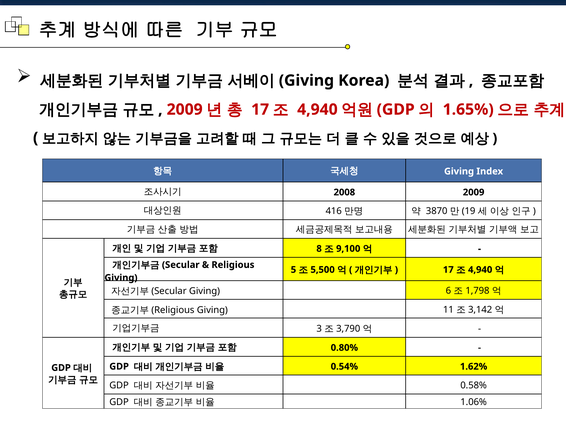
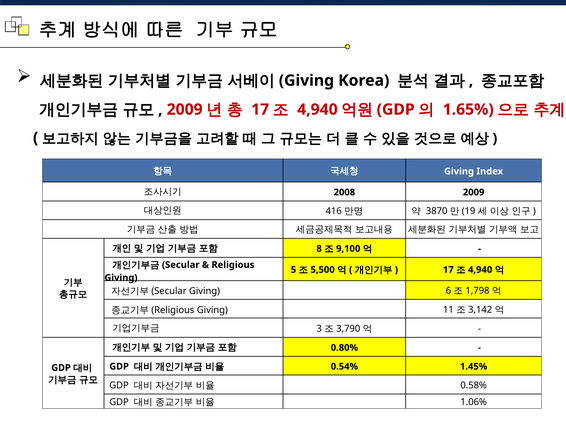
1.62%: 1.62% -> 1.45%
